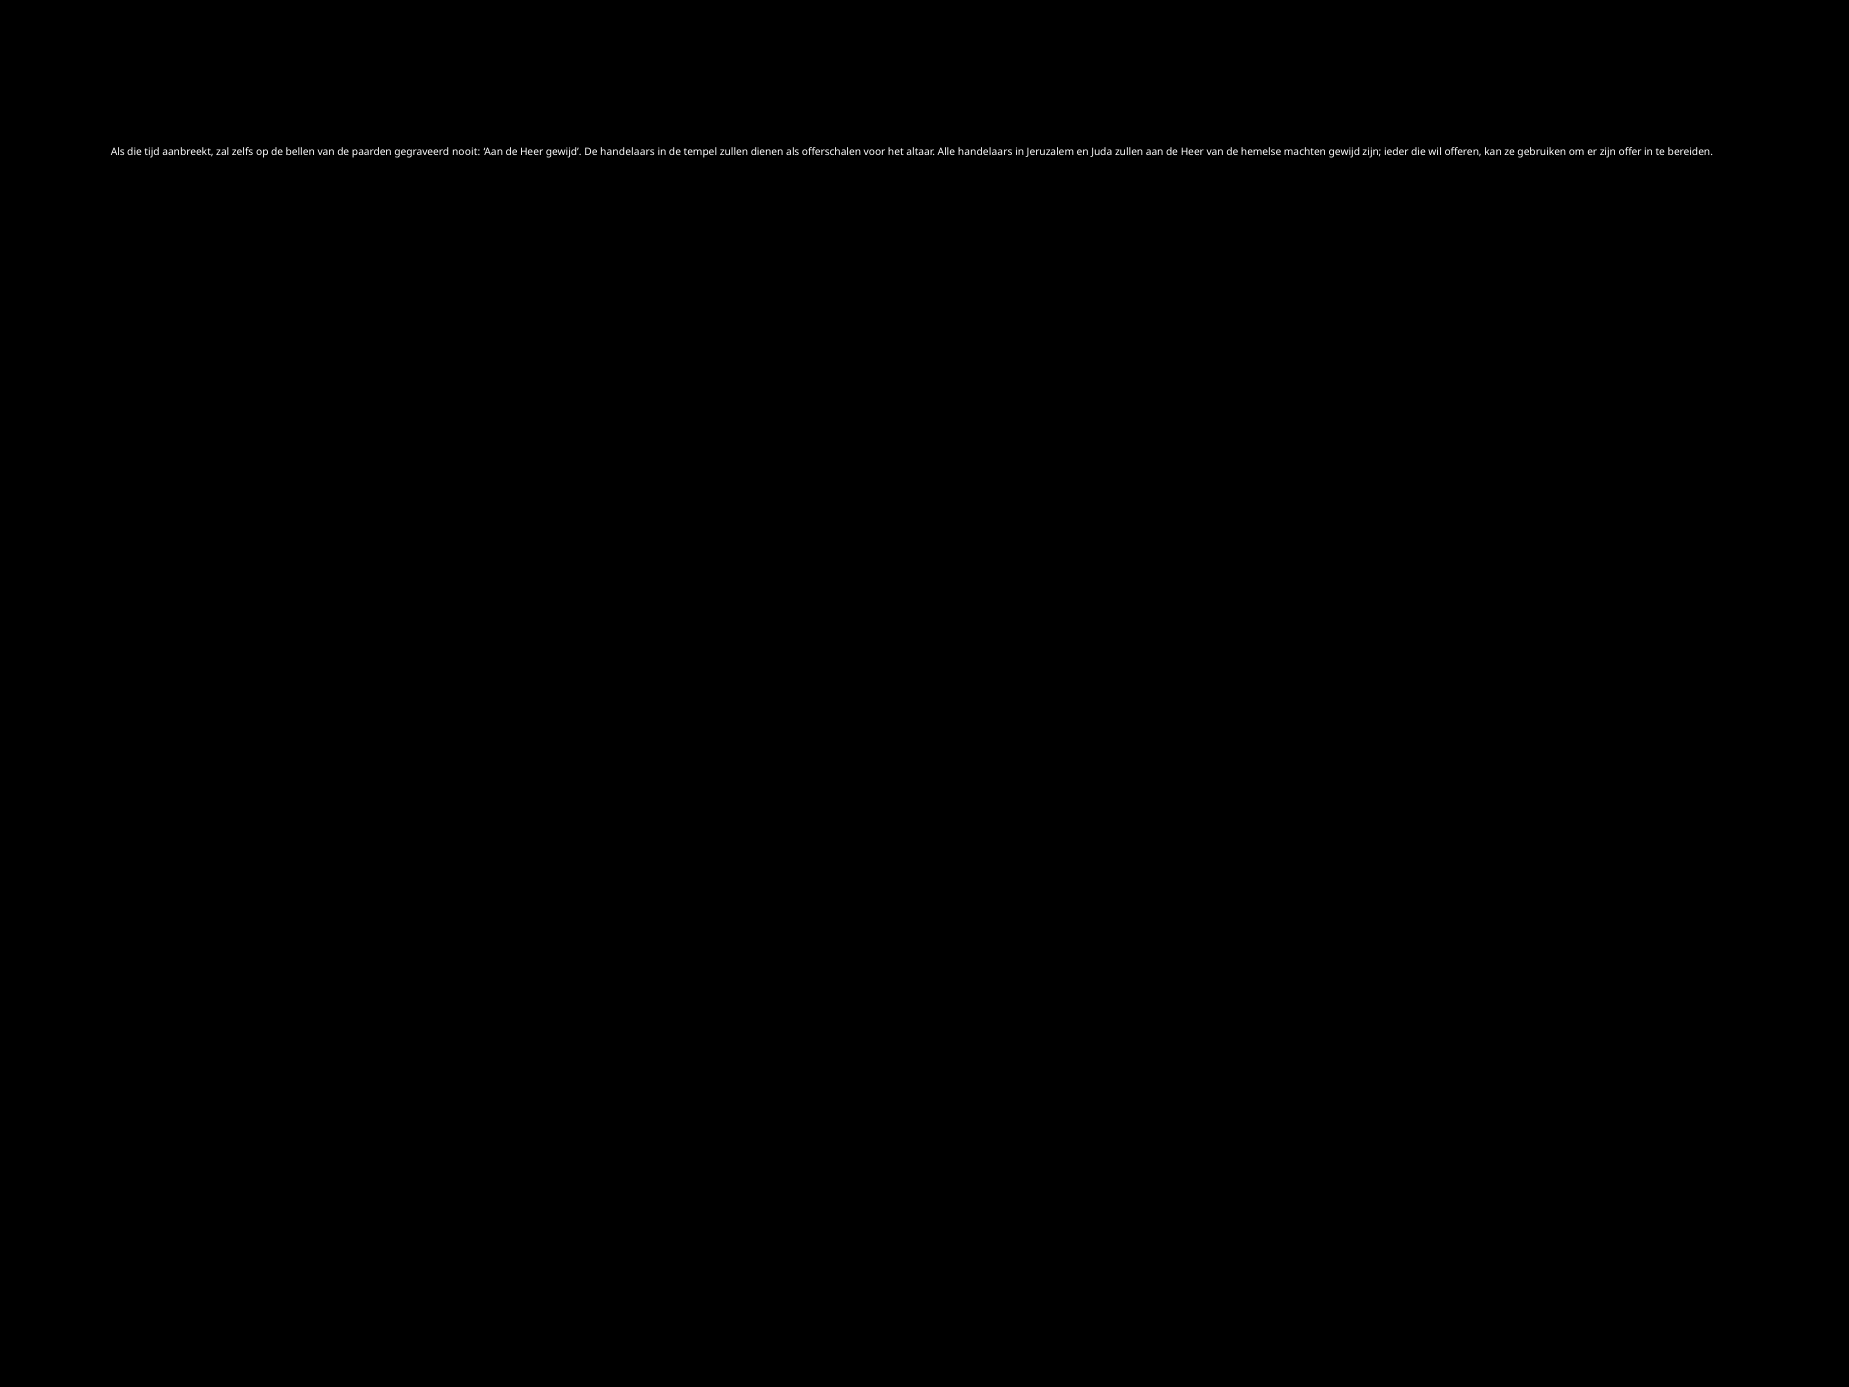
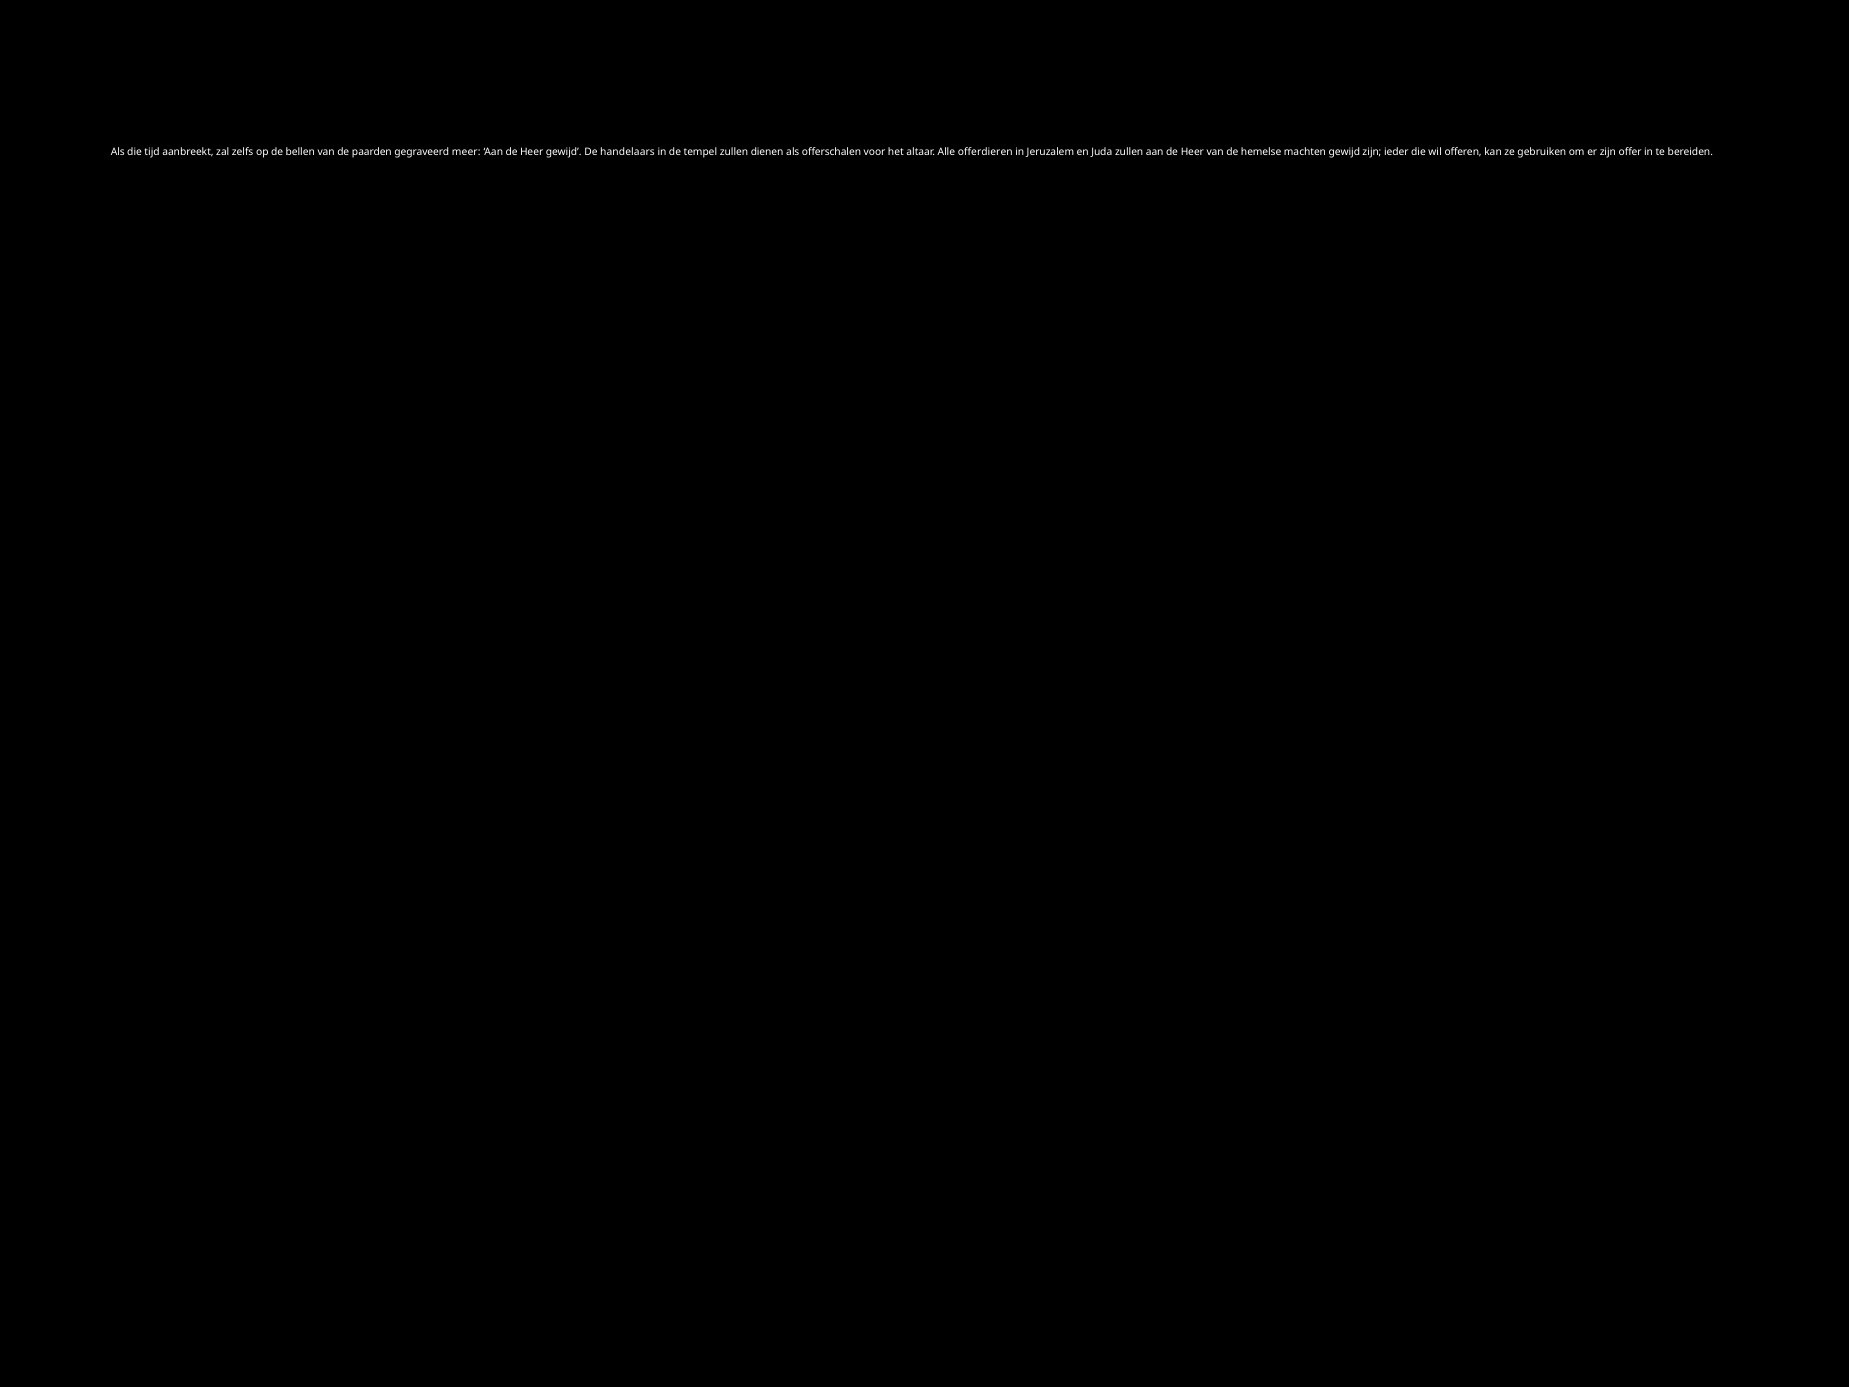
nooit: nooit -> meer
Alle handelaars: handelaars -> offerdieren
